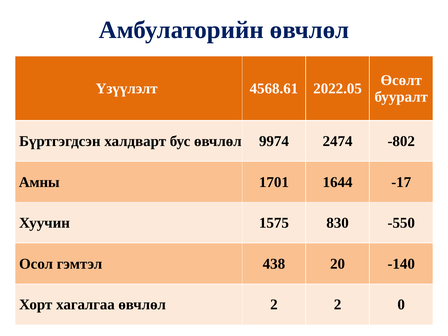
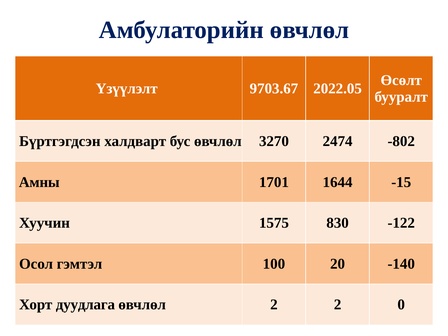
4568.61: 4568.61 -> 9703.67
9974: 9974 -> 3270
-17: -17 -> -15
-550: -550 -> -122
438: 438 -> 100
хагалгаа: хагалгаа -> дуудлага
